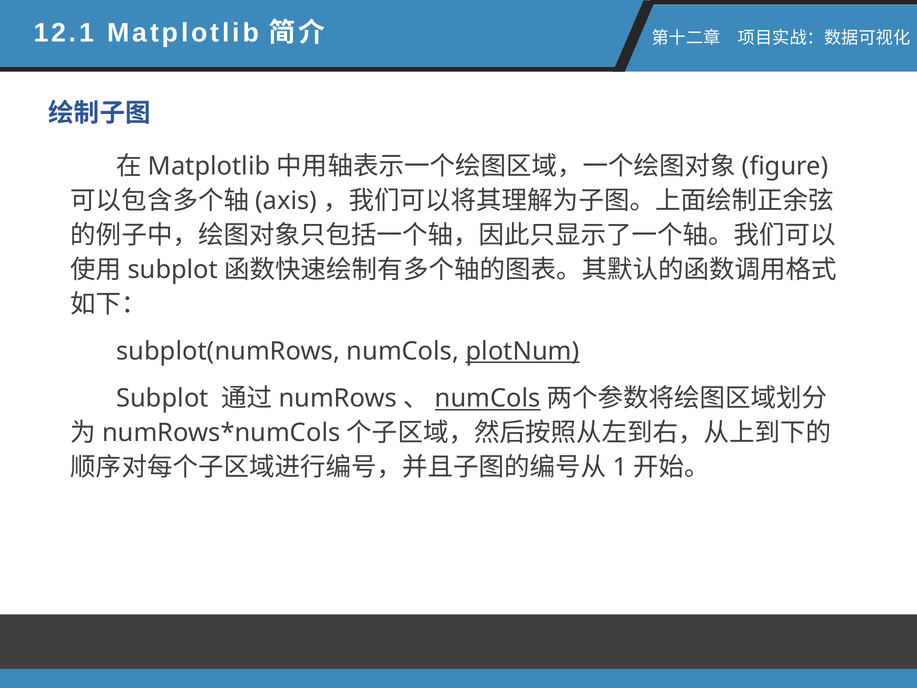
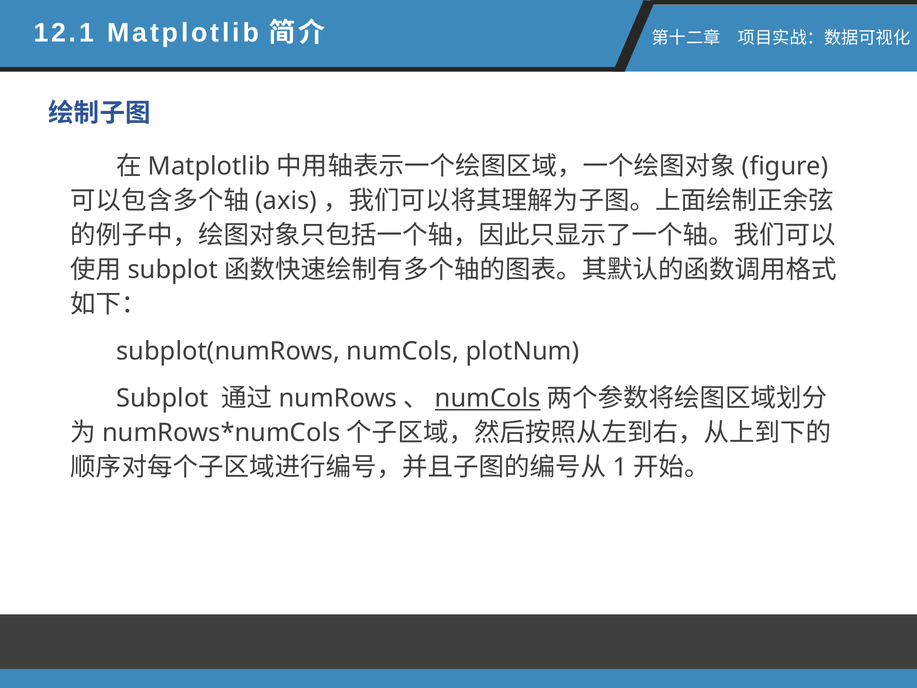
plotNum underline: present -> none
